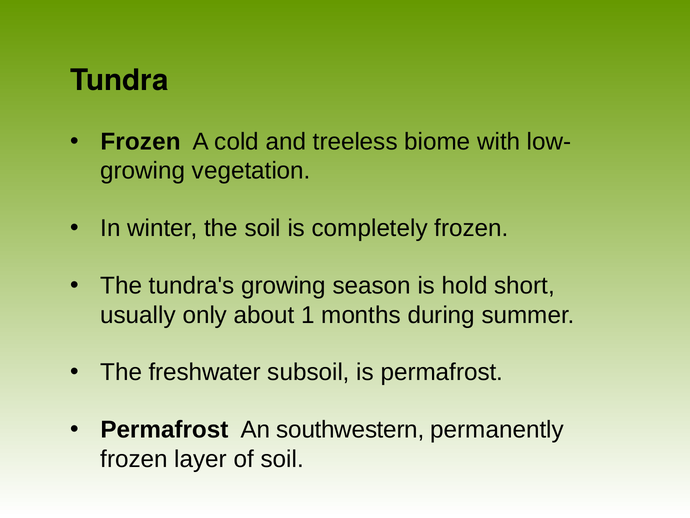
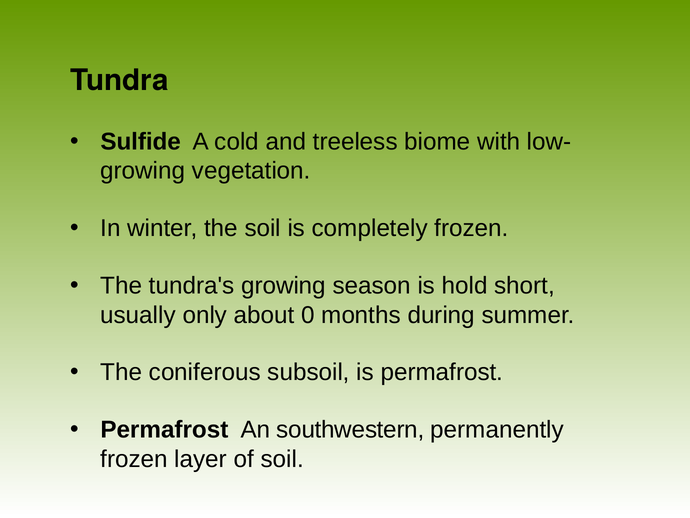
Frozen at (140, 142): Frozen -> Sulfide
1: 1 -> 0
freshwater: freshwater -> coniferous
